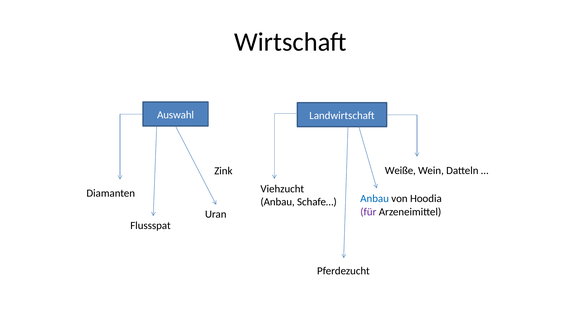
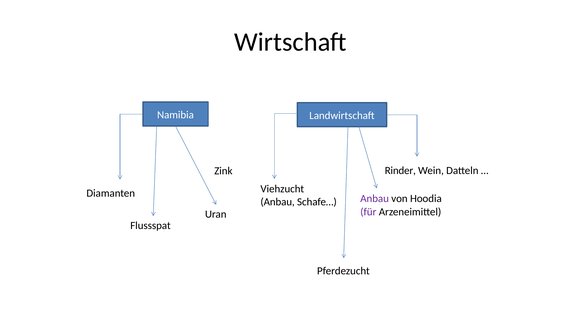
Auswahl: Auswahl -> Namibia
Weiße: Weiße -> Rinder
Anbau at (375, 199) colour: blue -> purple
